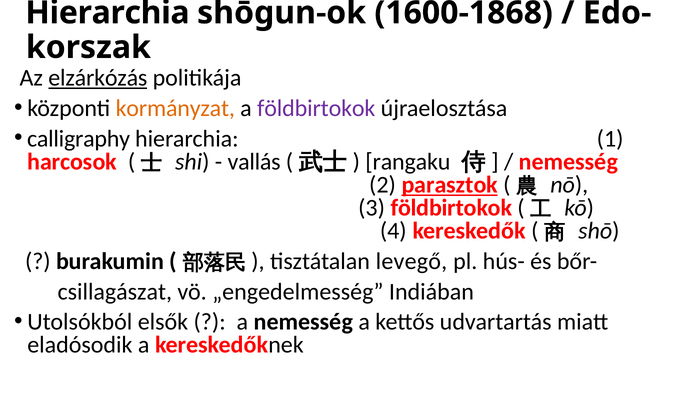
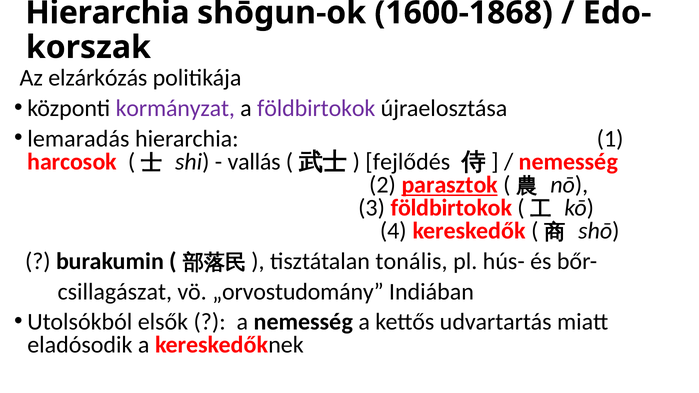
elzárkózás underline: present -> none
kormányzat colour: orange -> purple
calligraphy: calligraphy -> lemaradás
rangaku: rangaku -> fejlődés
levegő: levegő -> tonális
„engedelmesség: „engedelmesség -> „orvostudomány
